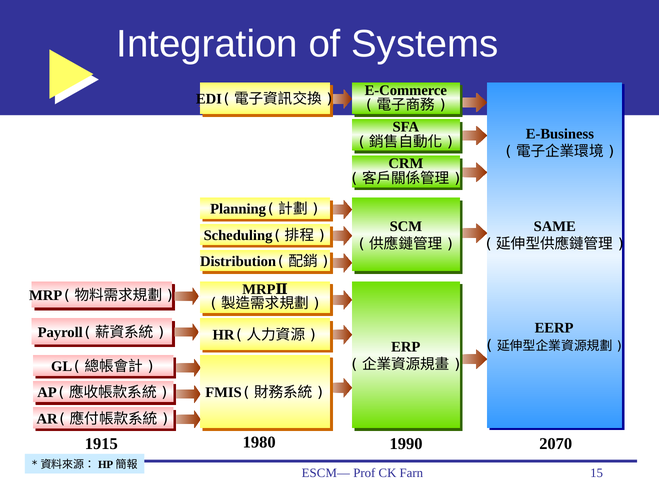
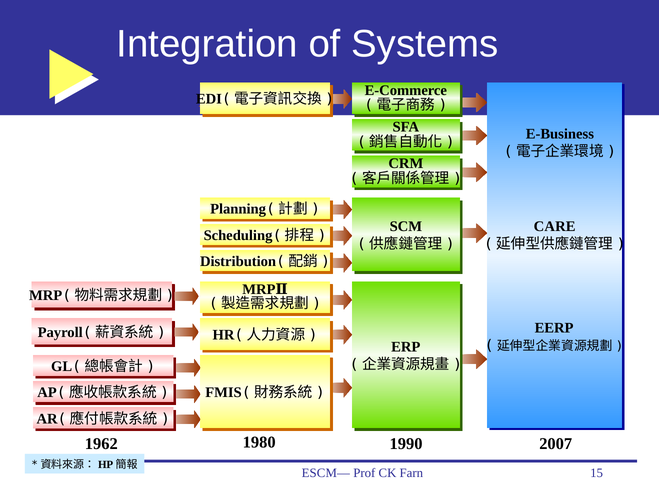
SAME: SAME -> CARE
1915: 1915 -> 1962
2070: 2070 -> 2007
